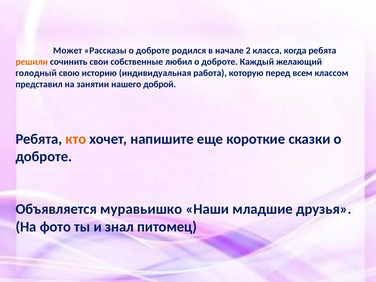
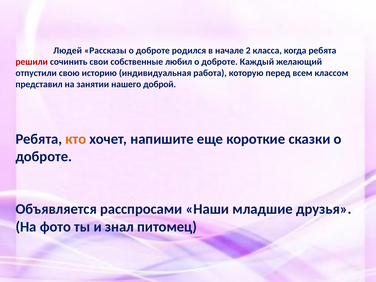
Может: Может -> Людей
решили colour: orange -> red
голодный: голодный -> отпустили
муравьишко: муравьишко -> расспросами
